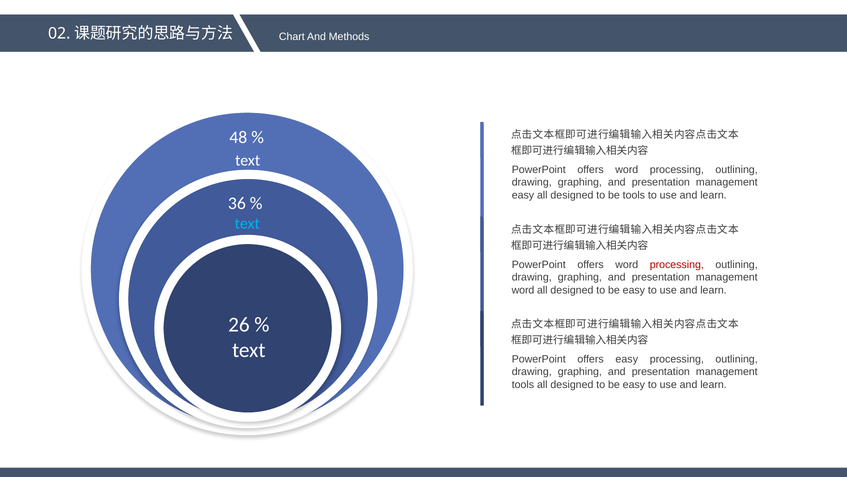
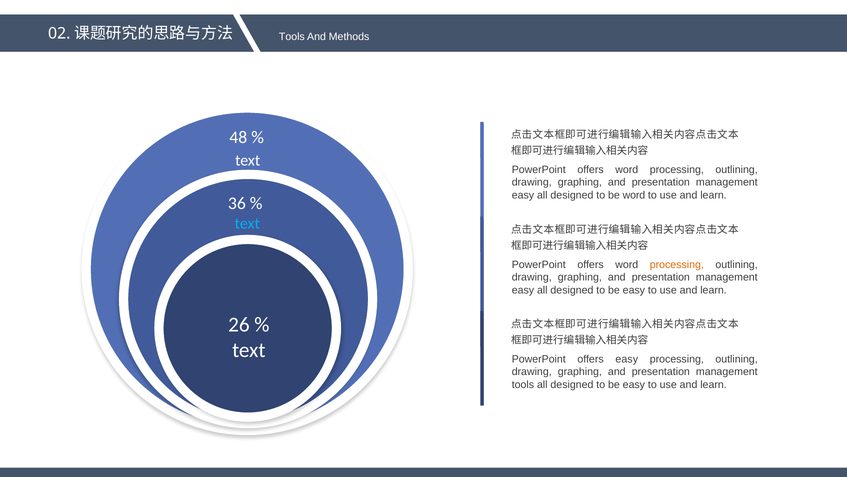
Chart at (292, 37): Chart -> Tools
be tools: tools -> word
processing at (677, 264) colour: red -> orange
word at (523, 290): word -> easy
